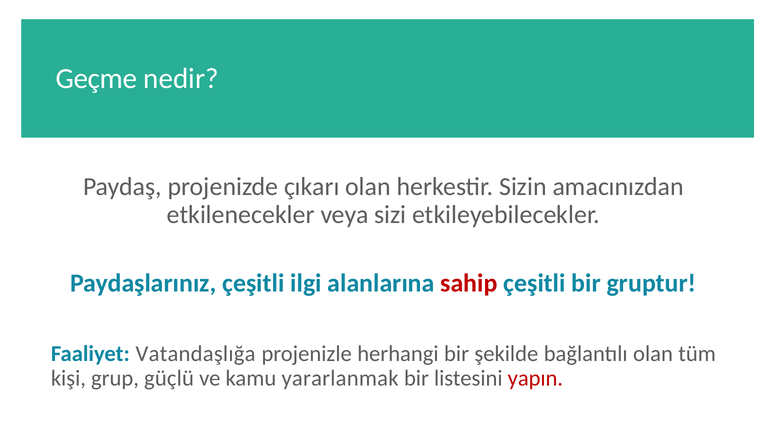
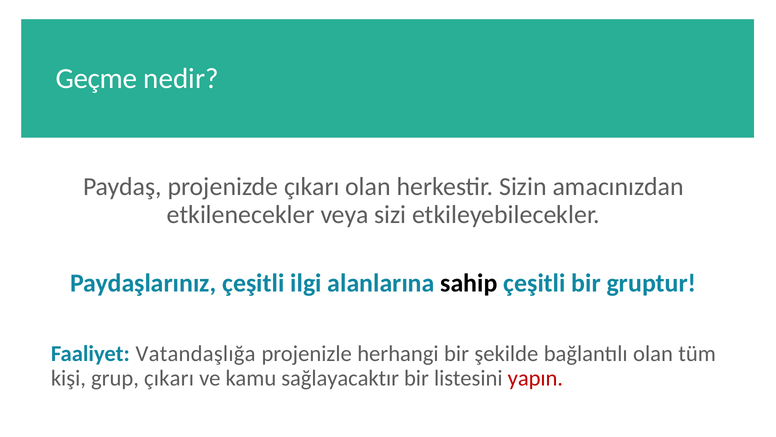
sahip colour: red -> black
grup güçlü: güçlü -> çıkarı
yararlanmak: yararlanmak -> sağlayacaktır
